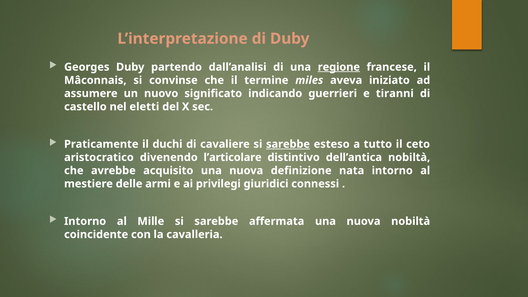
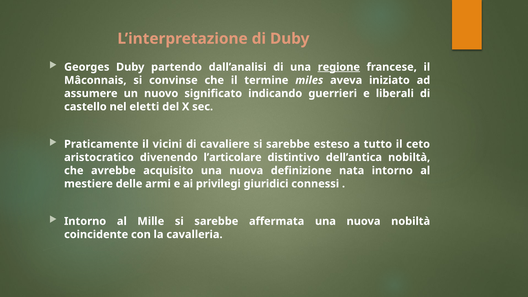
tiranni: tiranni -> liberali
duchi: duchi -> vicini
sarebbe at (288, 144) underline: present -> none
